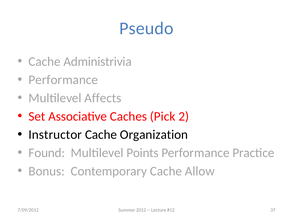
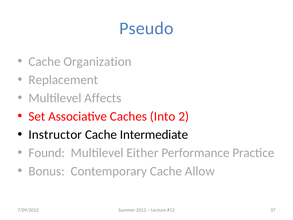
Administrivia: Administrivia -> Organization
Performance at (63, 80): Performance -> Replacement
Pick: Pick -> Into
Organization: Organization -> Intermediate
Points: Points -> Either
